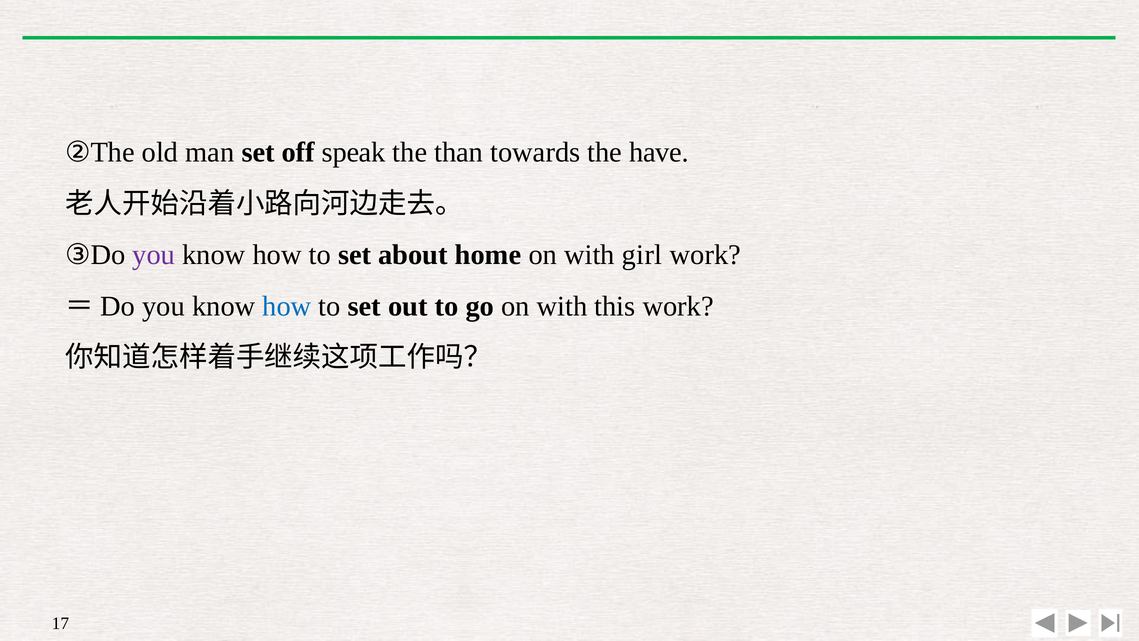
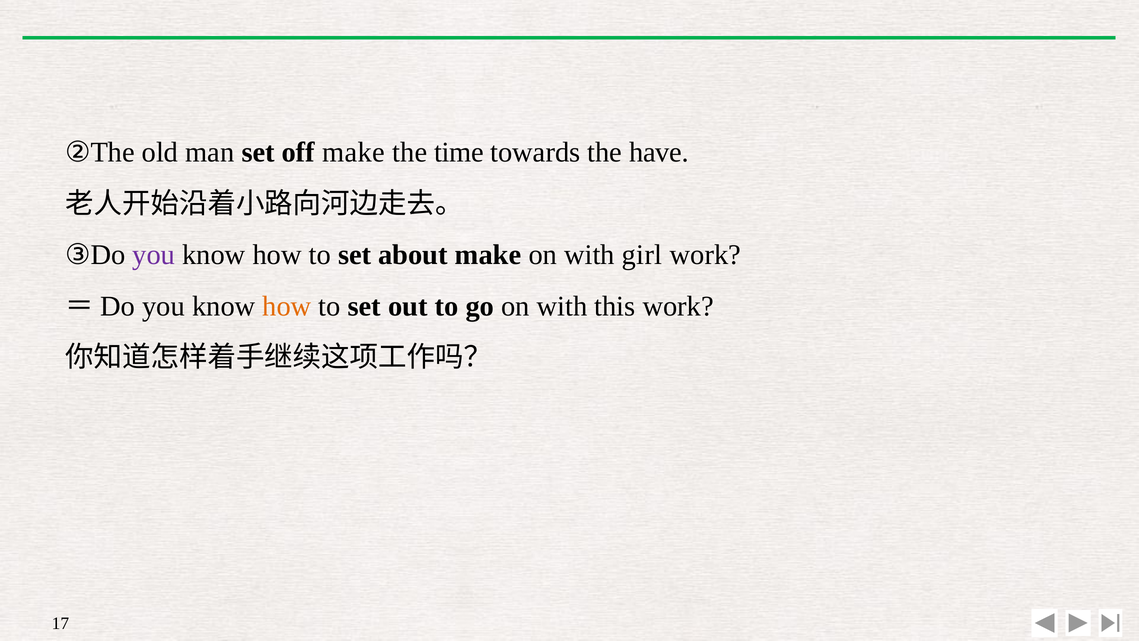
off speak: speak -> make
than: than -> time
about home: home -> make
how at (287, 306) colour: blue -> orange
